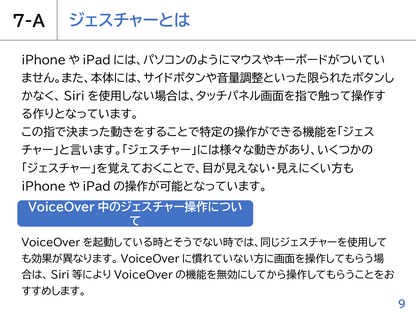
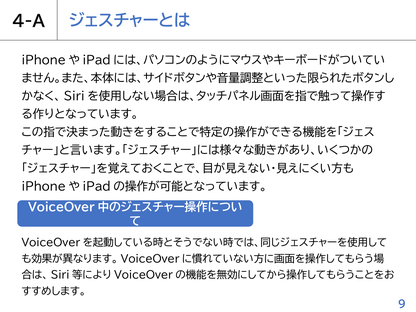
7-A: 7-A -> 4-A
